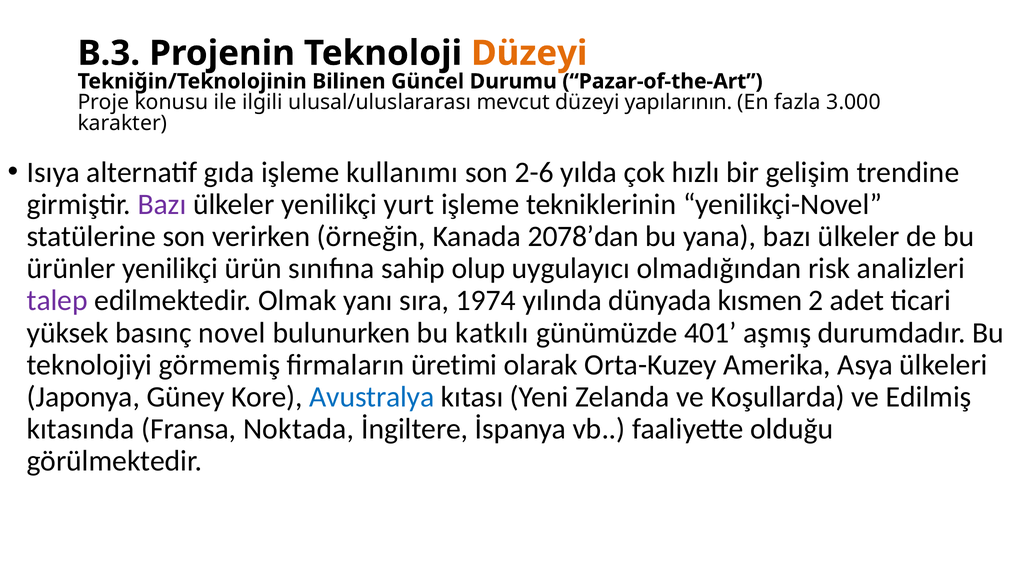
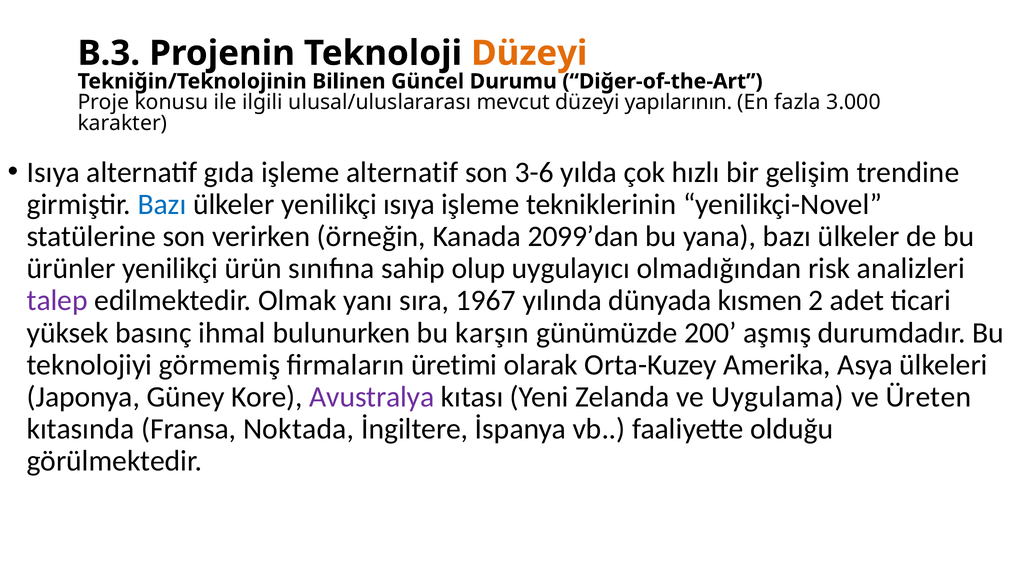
Pazar-of-the-Art: Pazar-of-the-Art -> Diğer-of-the-Art
işleme kullanımı: kullanımı -> alternatif
2-6: 2-6 -> 3-6
Bazı at (162, 204) colour: purple -> blue
yurt: yurt -> ısıya
2078’dan: 2078’dan -> 2099’dan
1974: 1974 -> 1967
novel: novel -> ihmal
katkılı: katkılı -> karşın
401: 401 -> 200
Avustralya colour: blue -> purple
Koşullarda: Koşullarda -> Uygulama
Edilmiş: Edilmiş -> Üreten
